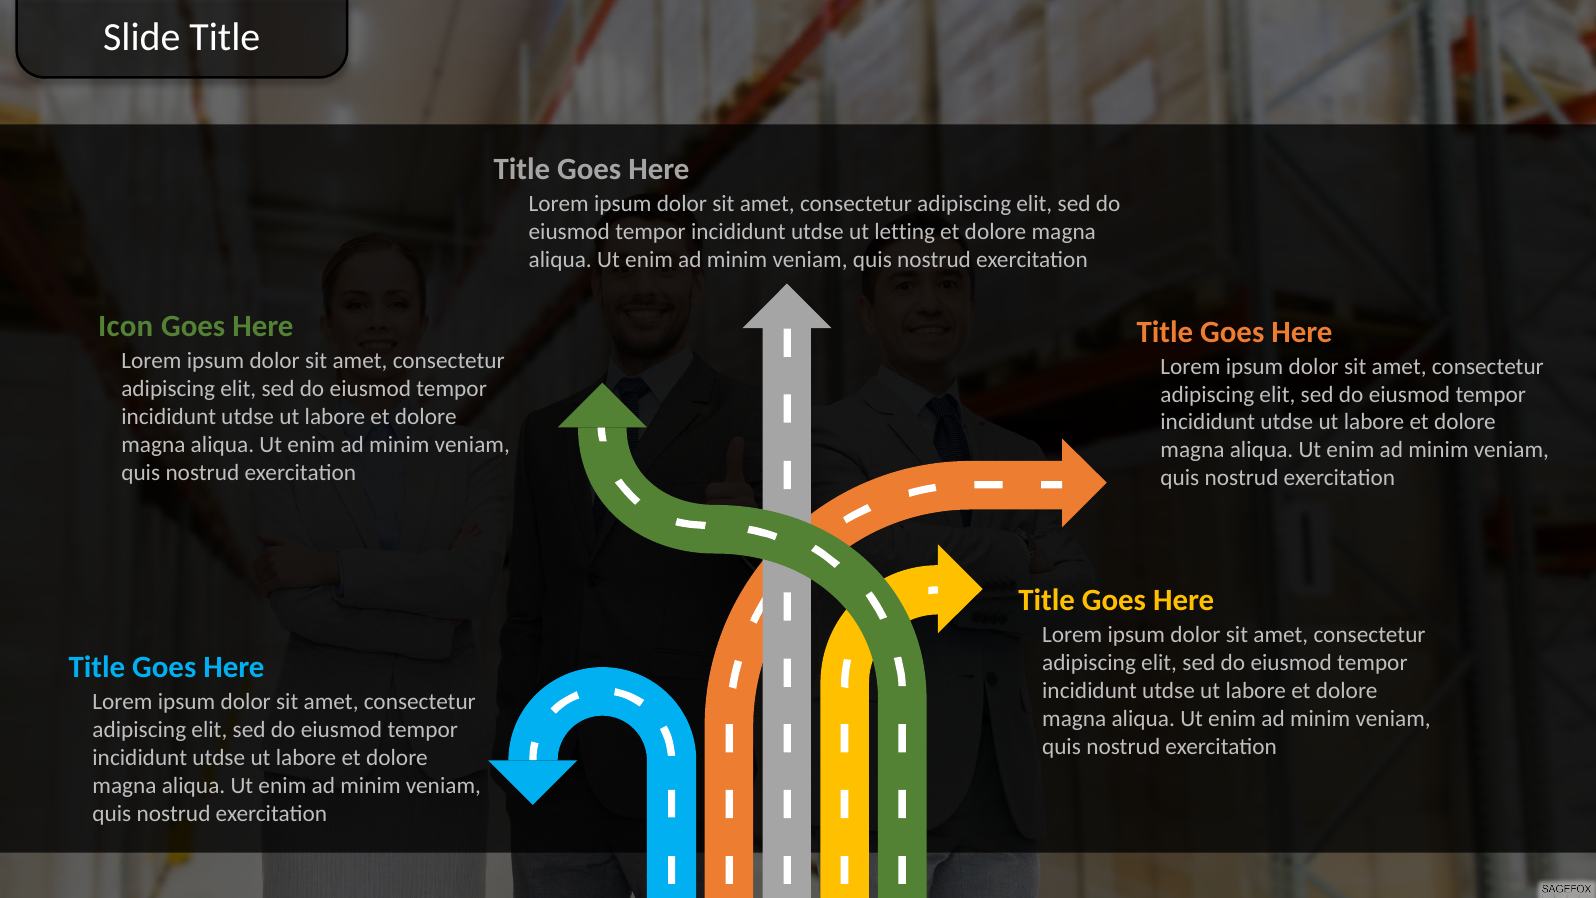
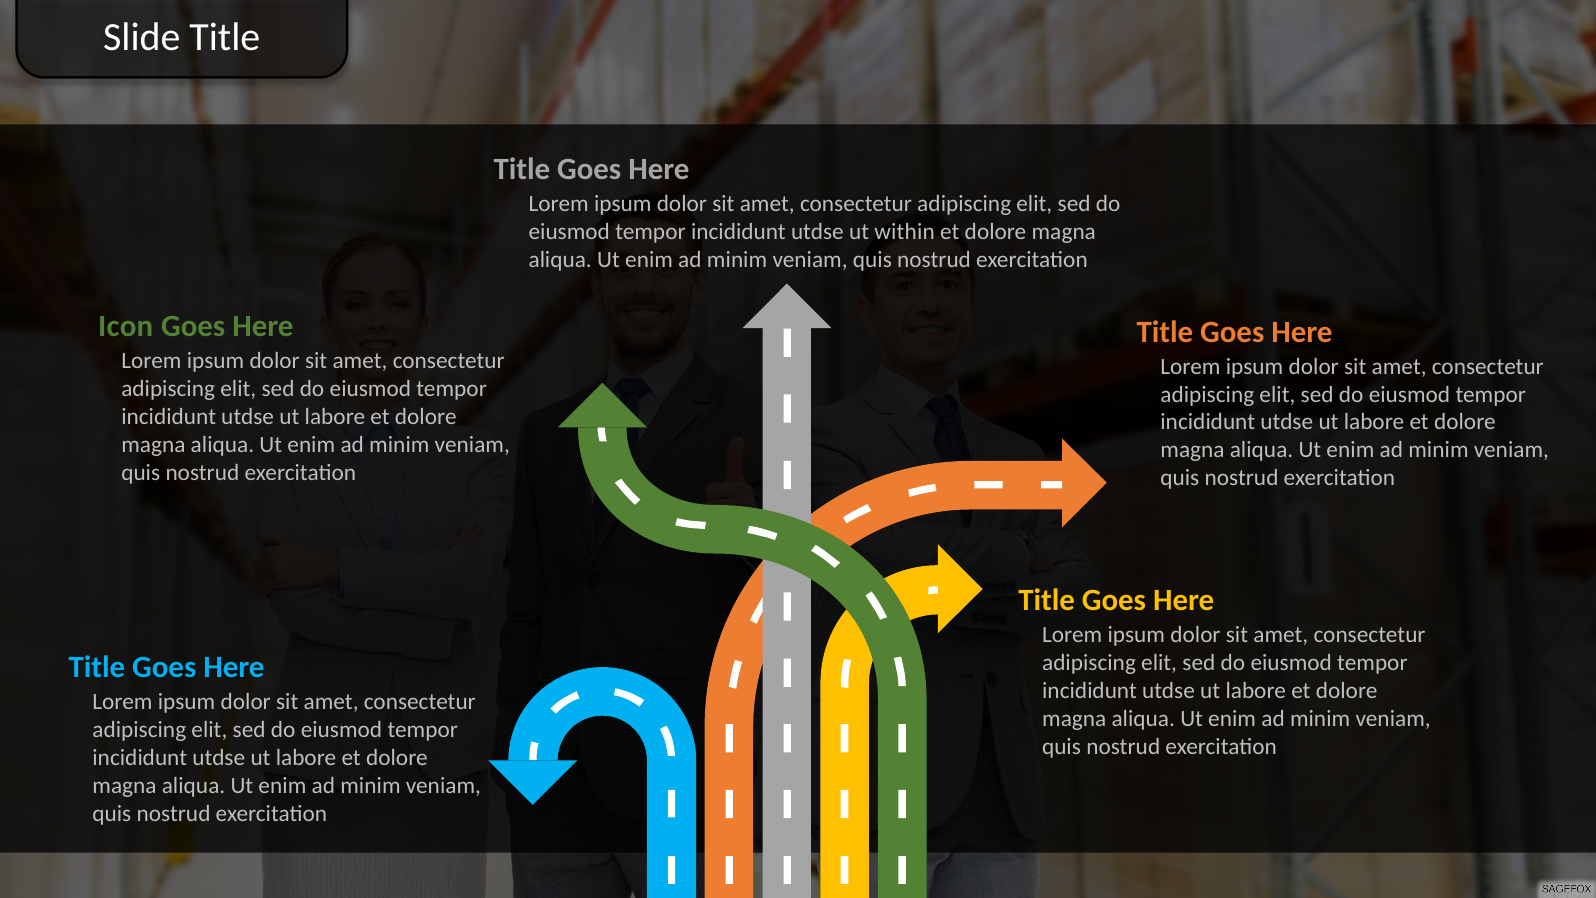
letting: letting -> within
